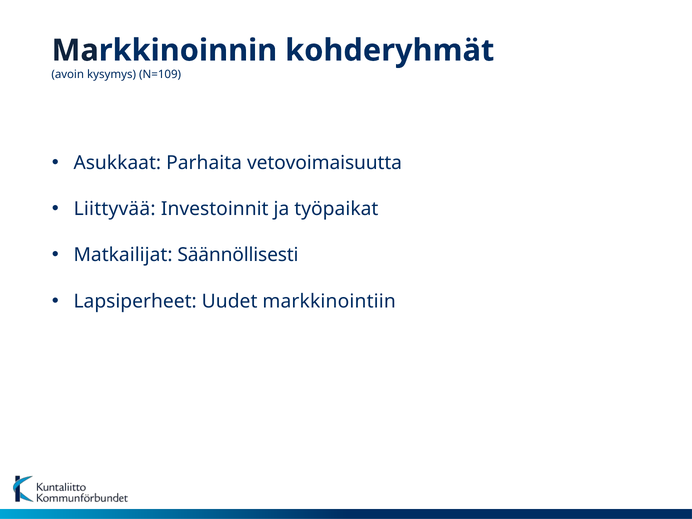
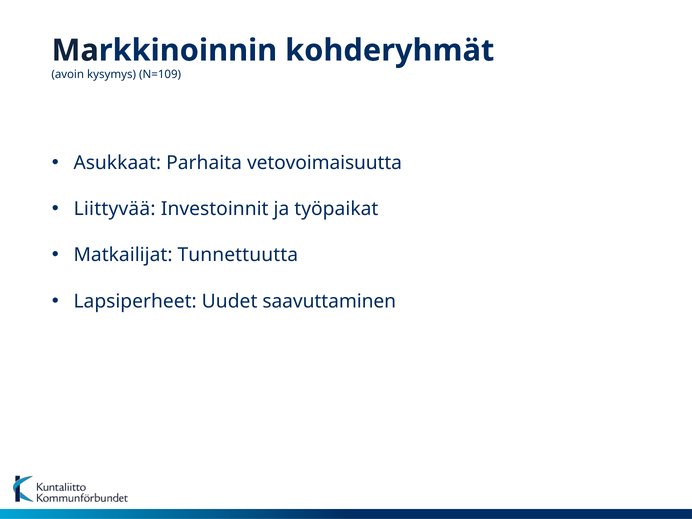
Säännöllisesti: Säännöllisesti -> Tunnettuutta
markkinointiin: markkinointiin -> saavuttaminen
